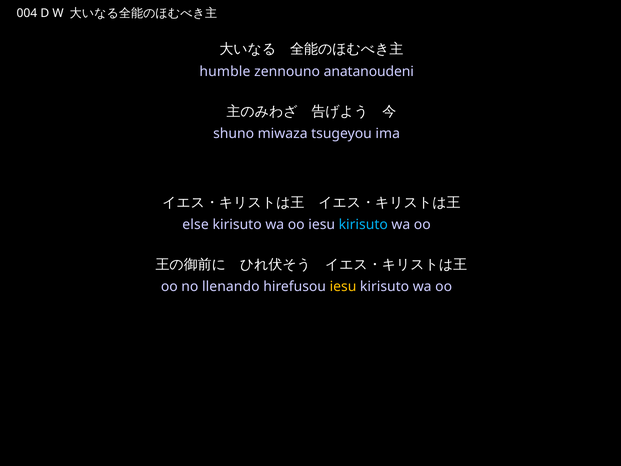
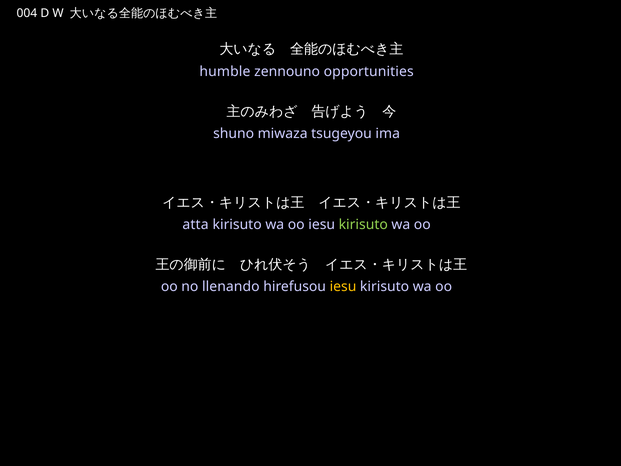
anatanoudeni: anatanoudeni -> opportunities
else: else -> atta
kirisuto at (363, 225) colour: light blue -> light green
